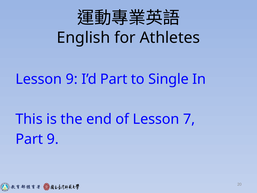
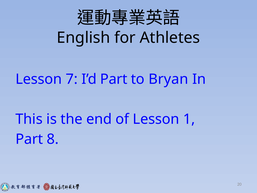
Lesson 9: 9 -> 7
Single: Single -> Bryan
7: 7 -> 1
Part 9: 9 -> 8
